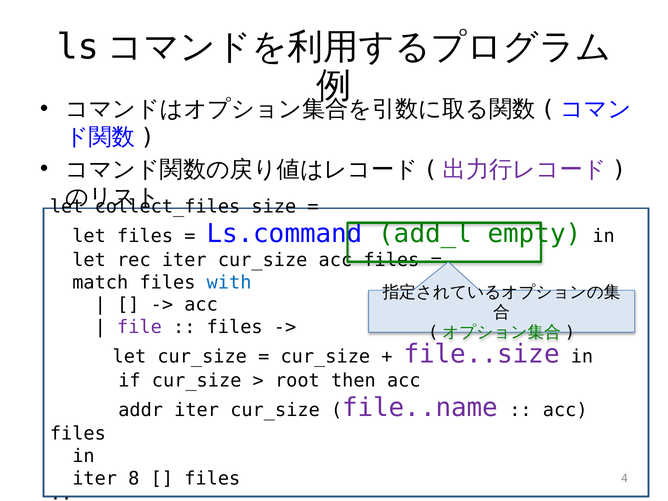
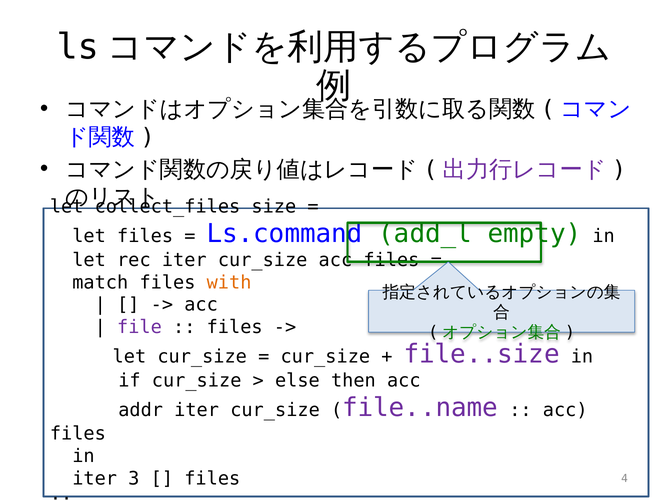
with colour: blue -> orange
root: root -> else
8: 8 -> 3
